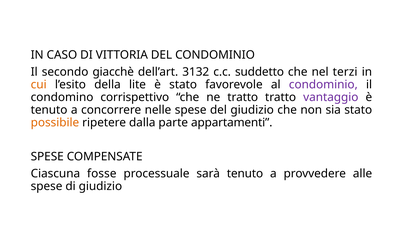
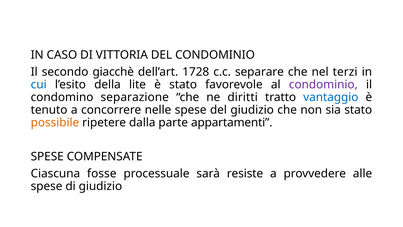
3132: 3132 -> 1728
suddetto: suddetto -> separare
cui colour: orange -> blue
corrispettivo: corrispettivo -> separazione
ne tratto: tratto -> diritti
vantaggio colour: purple -> blue
sarà tenuto: tenuto -> resiste
